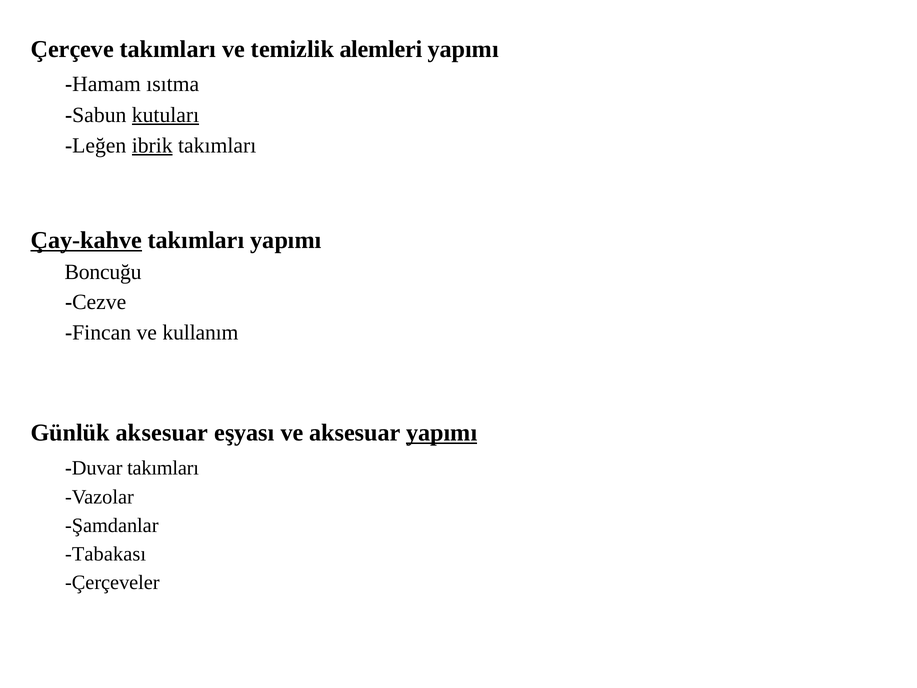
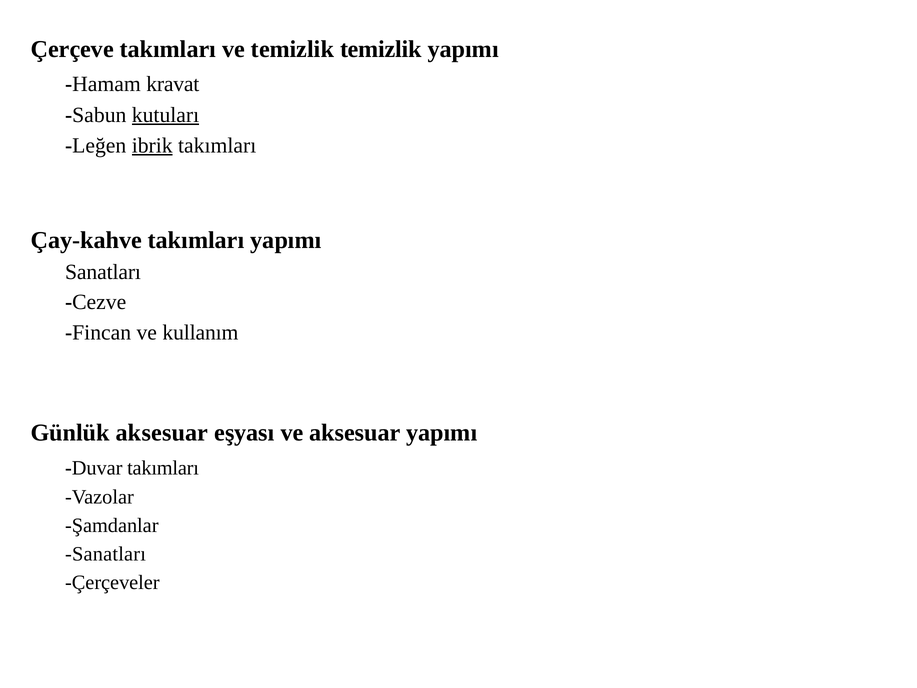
temizlik alemleri: alemleri -> temizlik
ısıtma: ısıtma -> kravat
Çay-kahve underline: present -> none
Boncuğu at (103, 272): Boncuğu -> Sanatları
yapımı at (442, 433) underline: present -> none
Tabakası at (106, 554): Tabakası -> Sanatları
